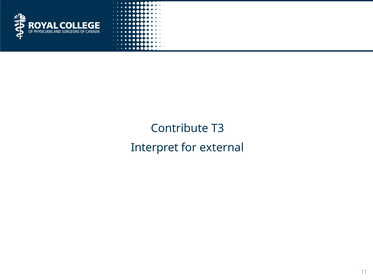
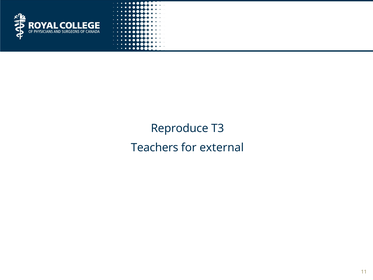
Contribute: Contribute -> Reproduce
Interpret: Interpret -> Teachers
